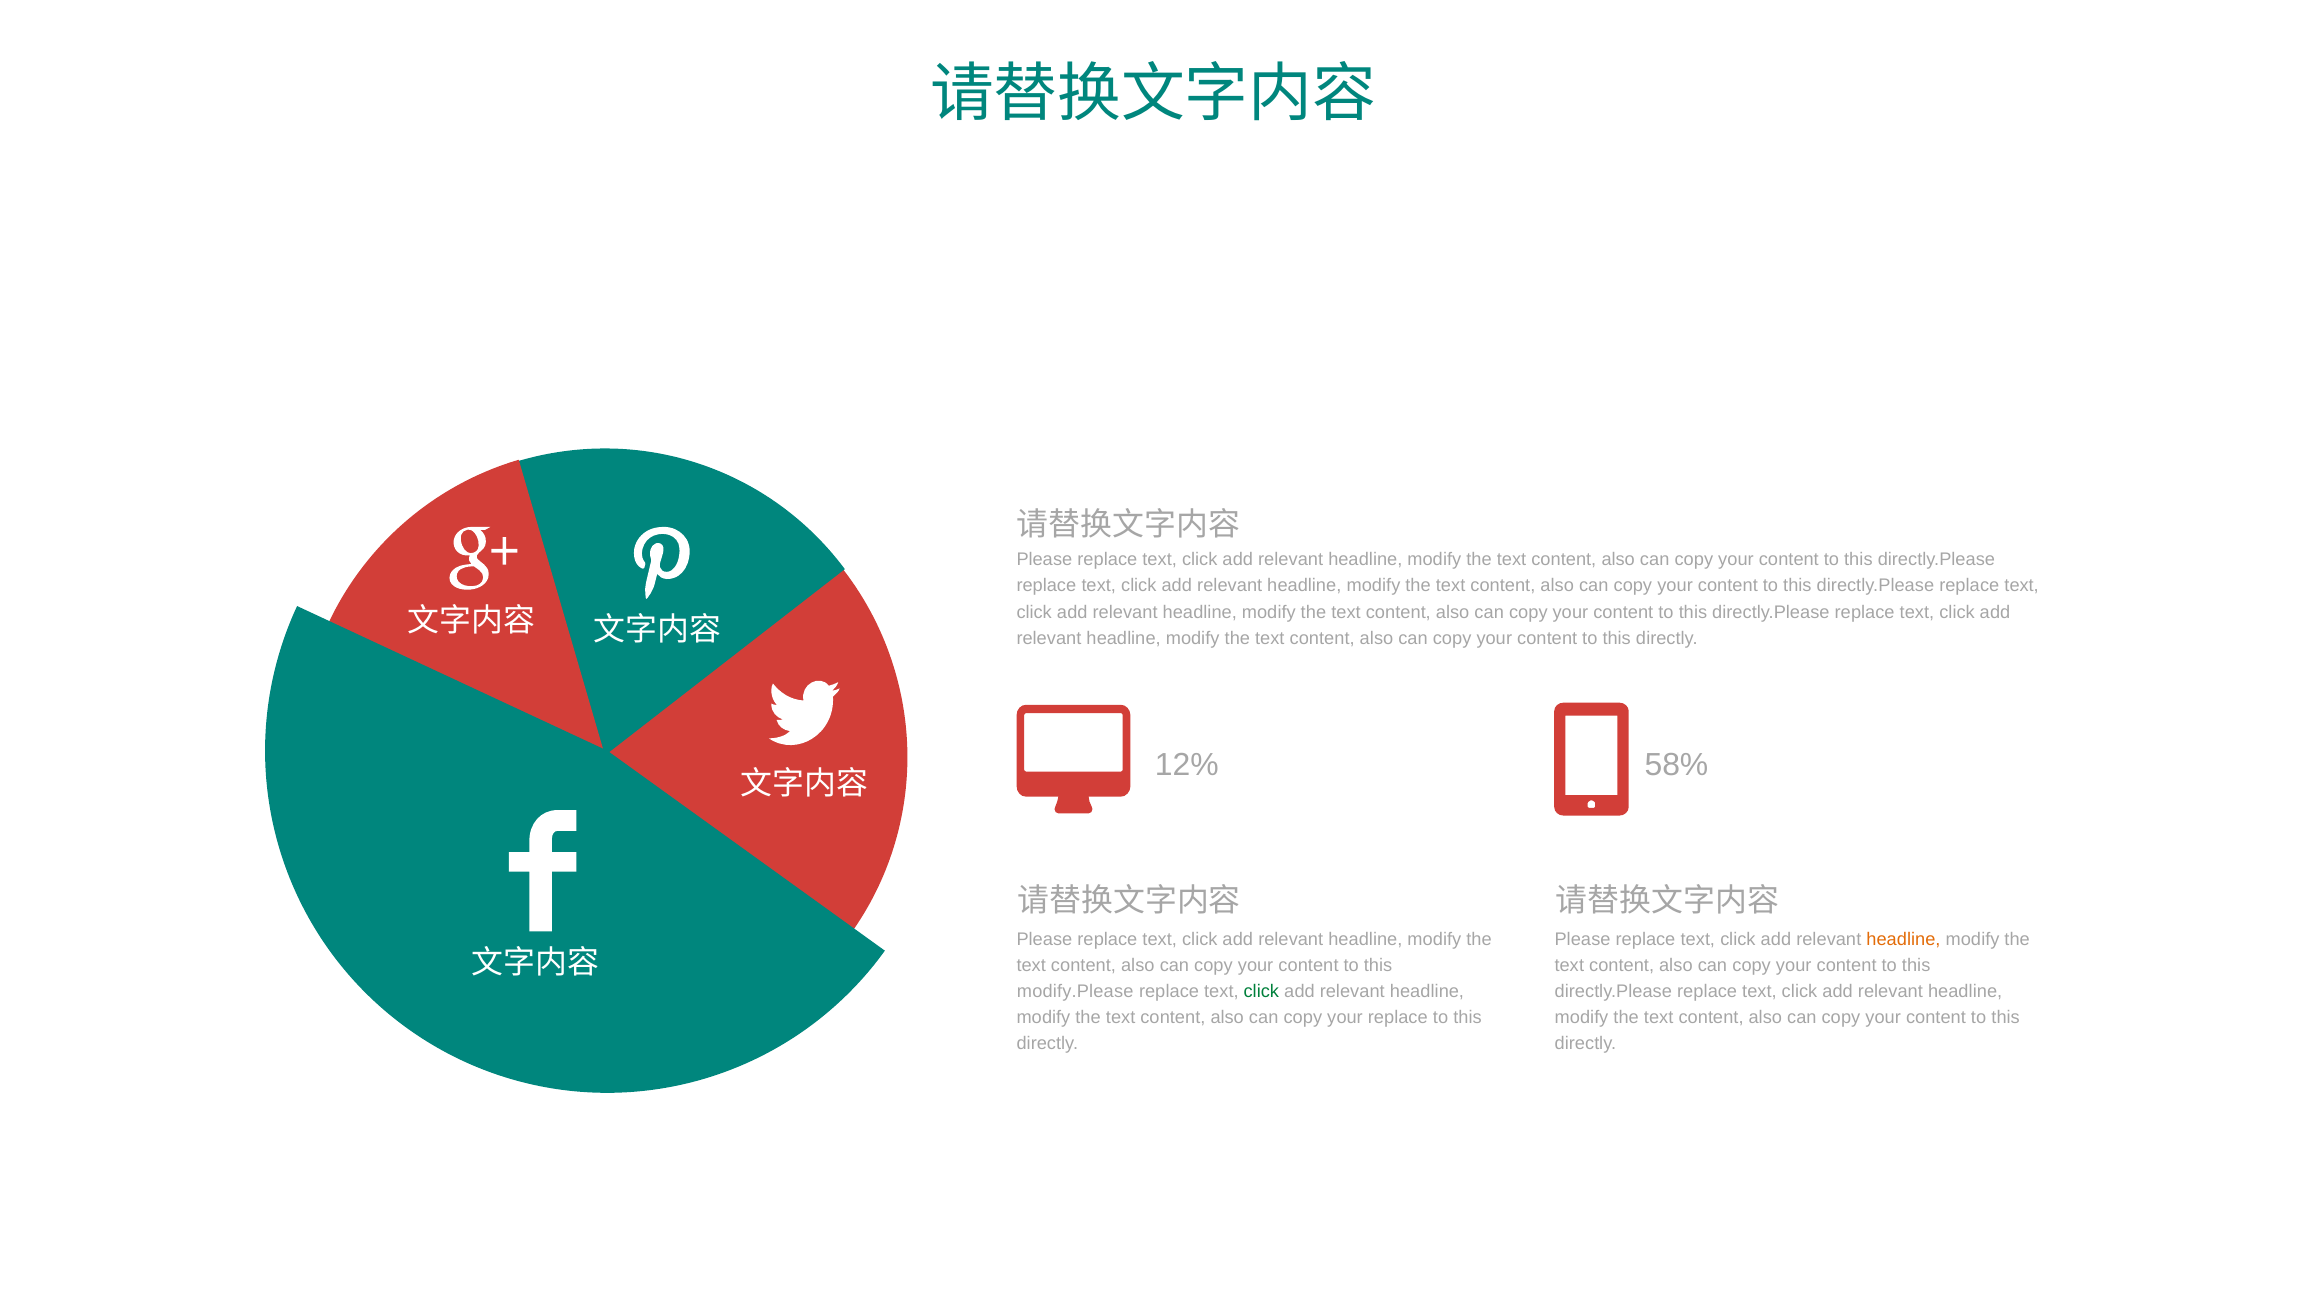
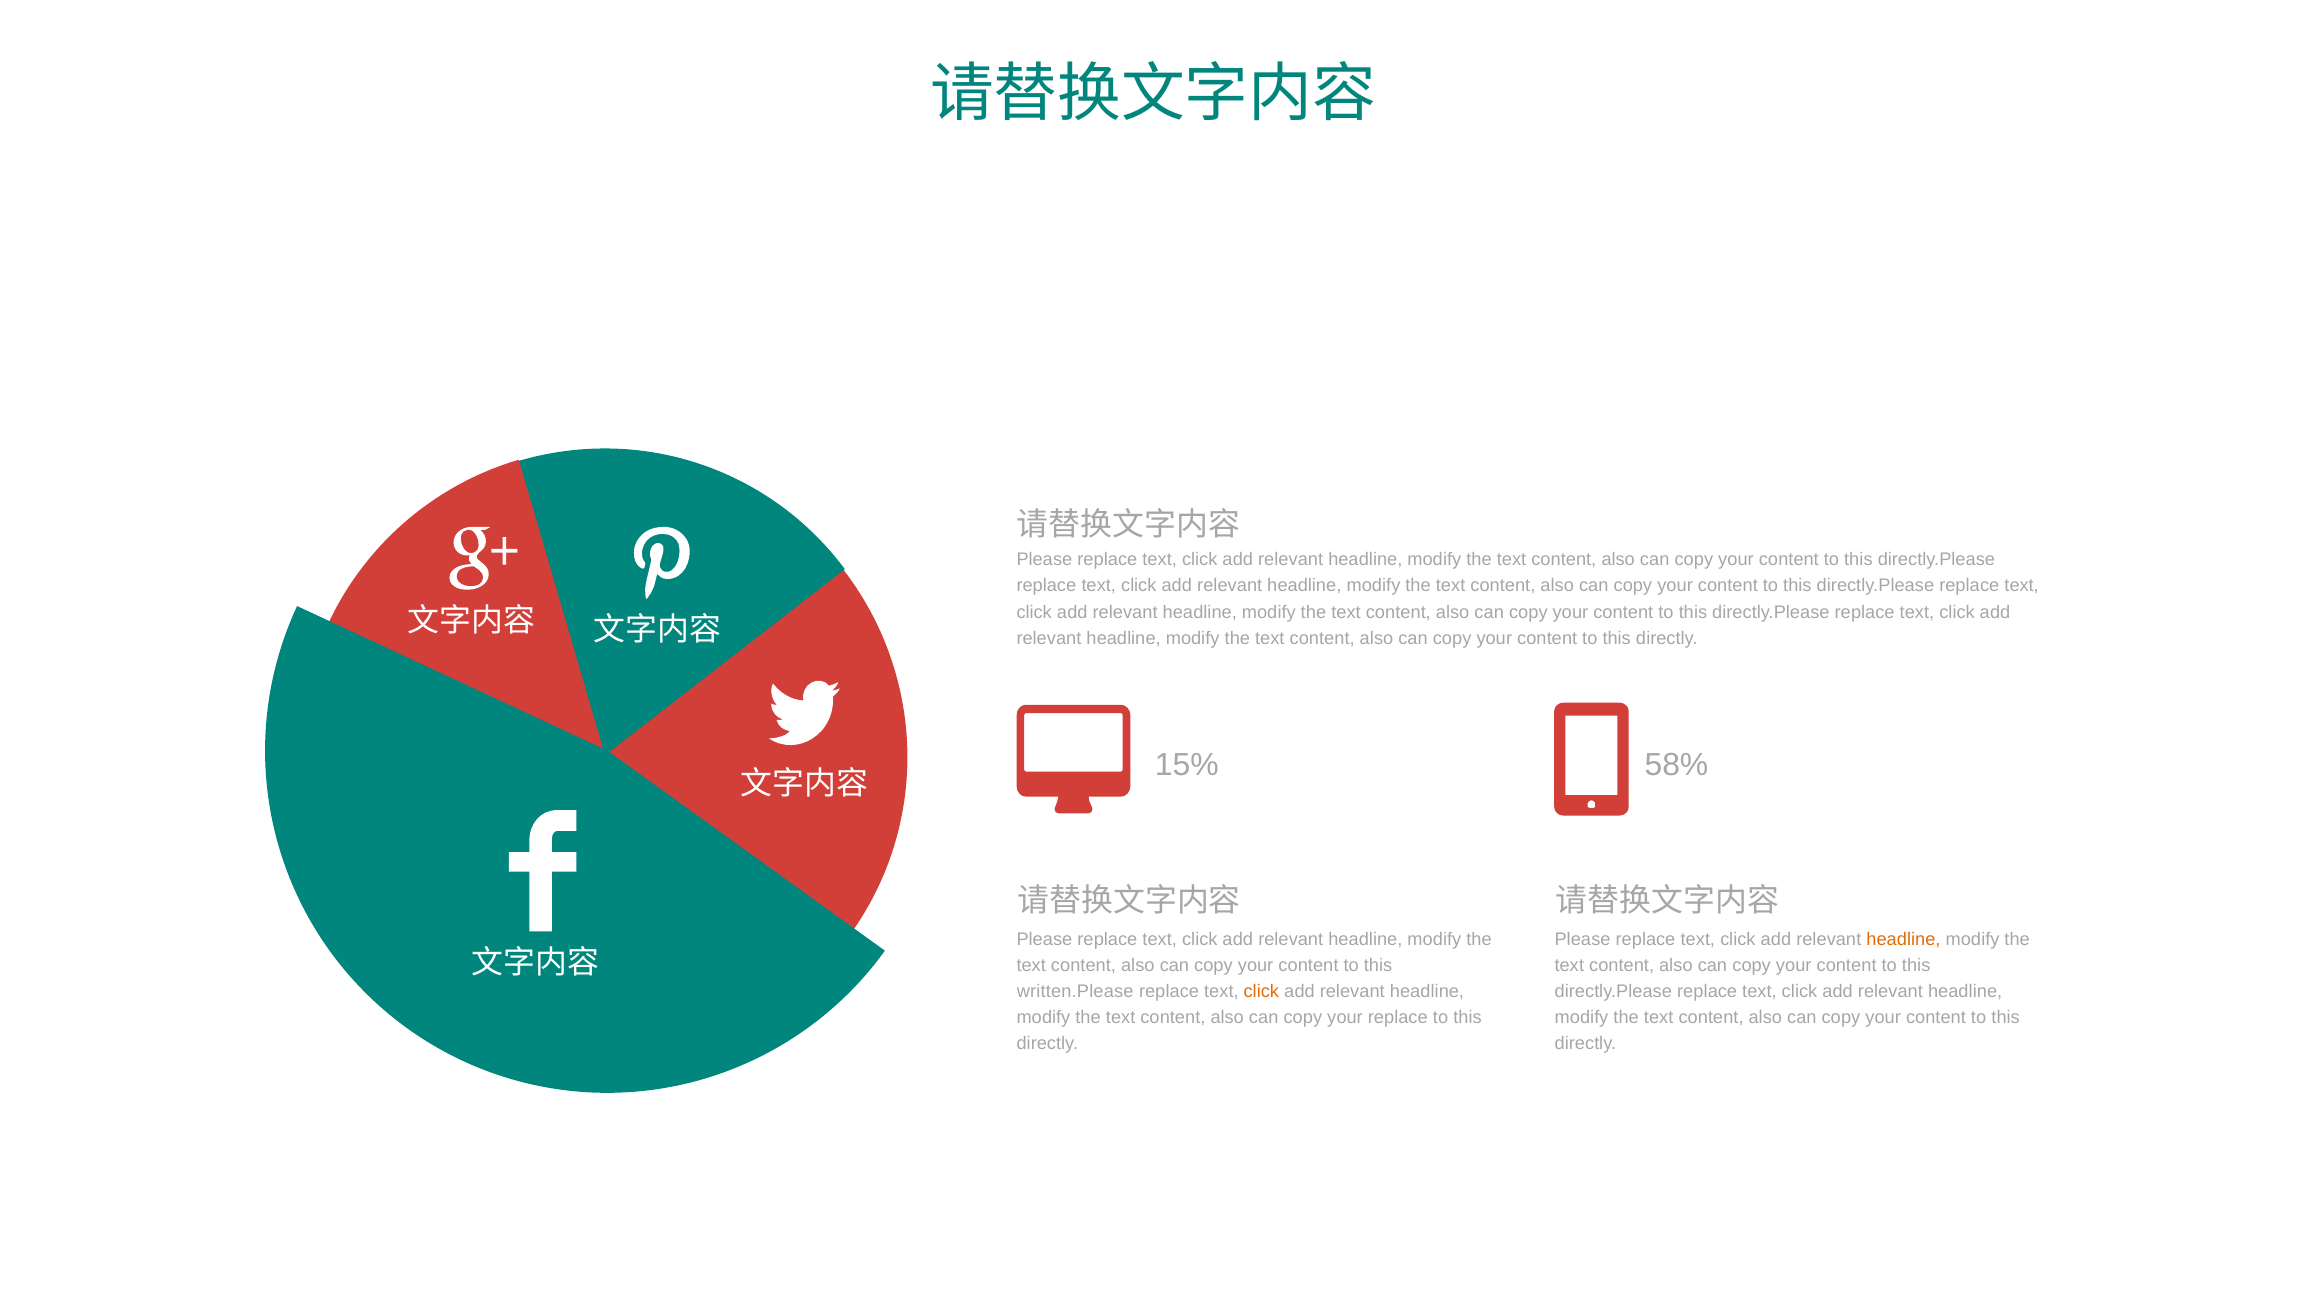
12%: 12% -> 15%
modify.Please: modify.Please -> written.Please
click at (1261, 992) colour: green -> orange
